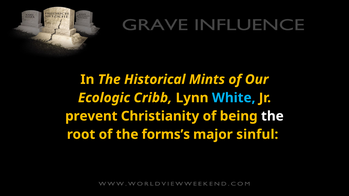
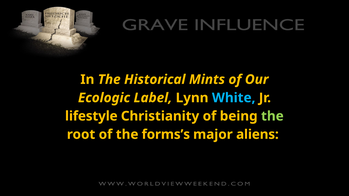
Cribb: Cribb -> Label
prevent: prevent -> lifestyle
the at (272, 116) colour: white -> light green
sinful: sinful -> aliens
